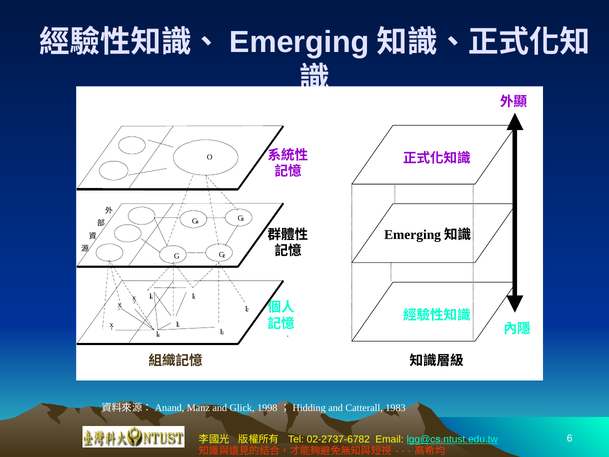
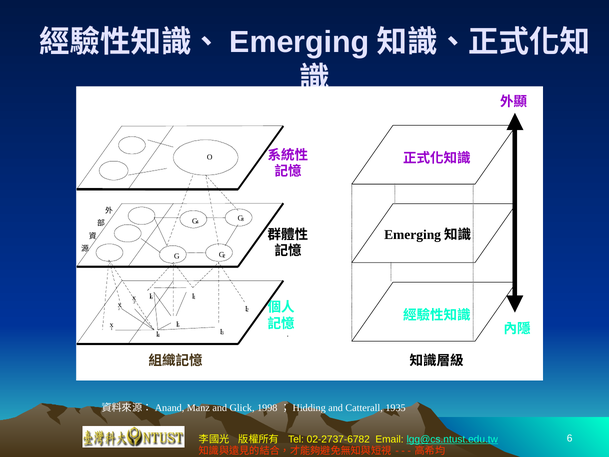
1983: 1983 -> 1935
